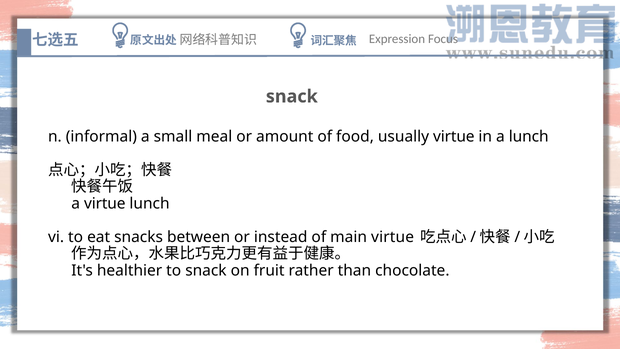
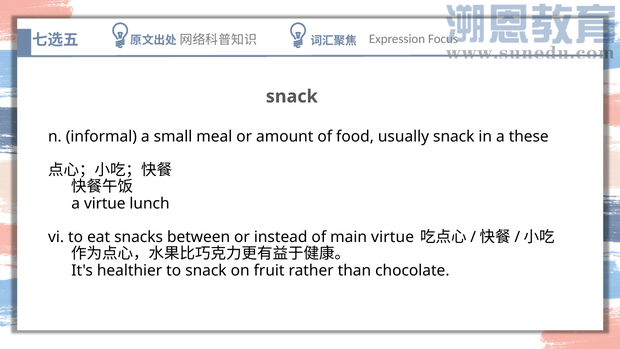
usually virtue: virtue -> snack
a lunch: lunch -> these
